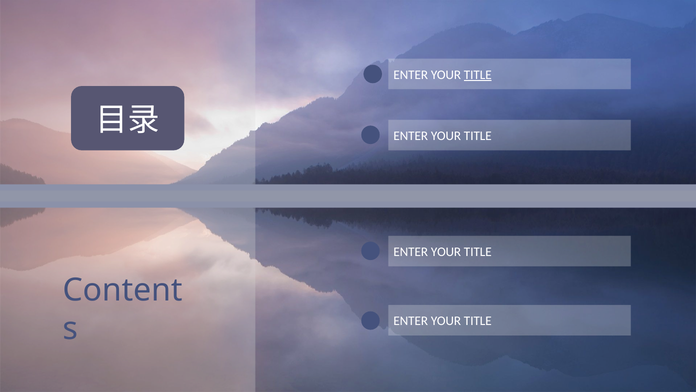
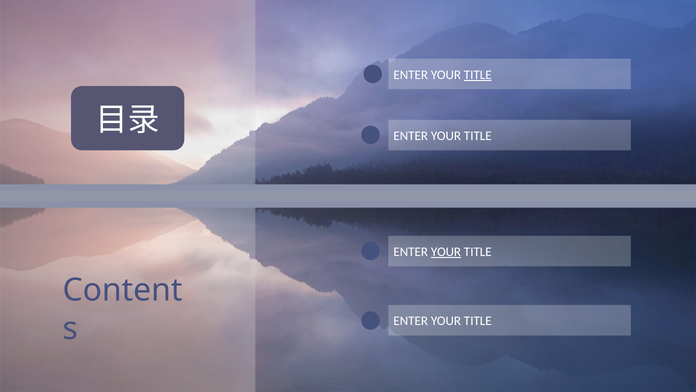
YOUR at (446, 252) underline: none -> present
